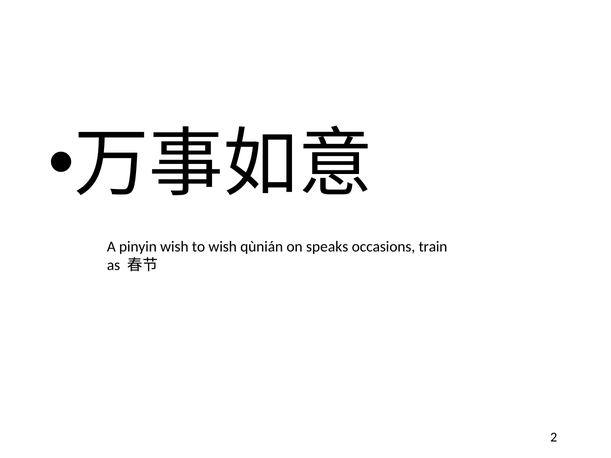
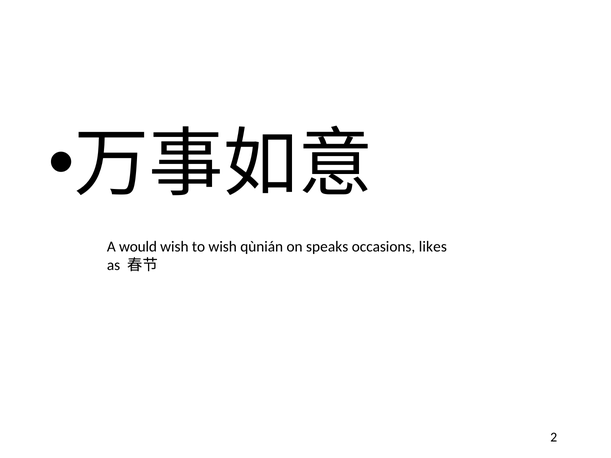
pinyin: pinyin -> would
train: train -> likes
